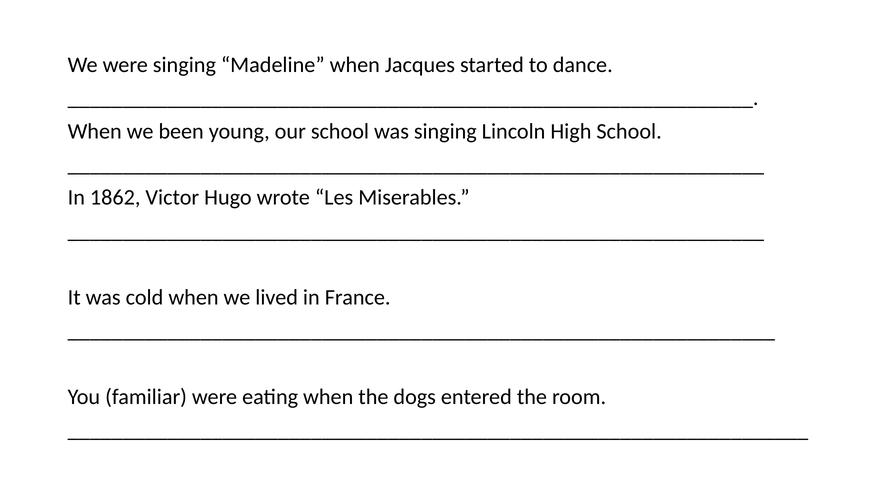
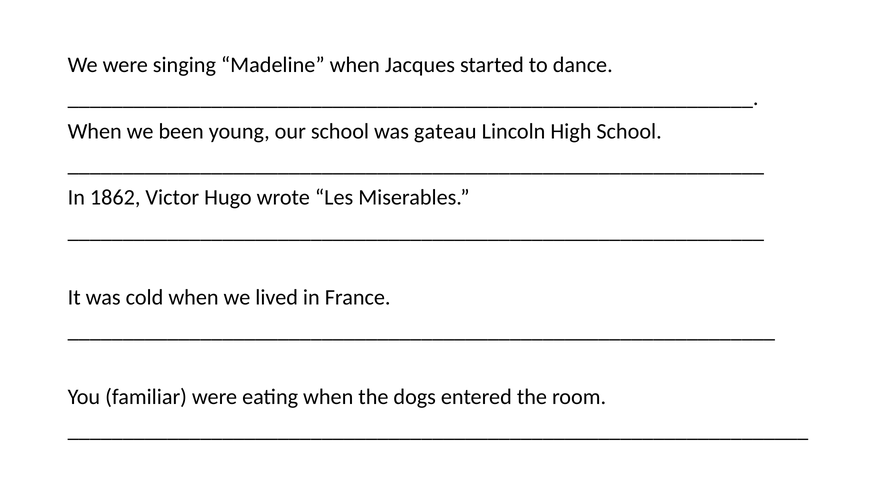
was singing: singing -> gateau
